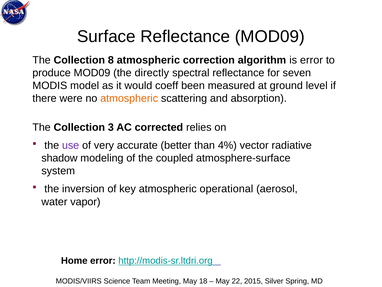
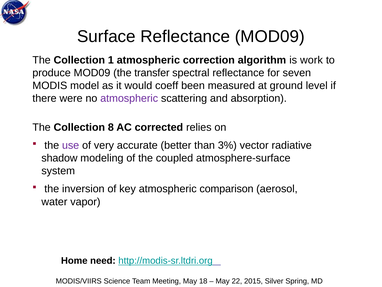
8: 8 -> 1
is error: error -> work
directly: directly -> transfer
atmospheric at (129, 98) colour: orange -> purple
3: 3 -> 8
4%: 4% -> 3%
operational: operational -> comparison
Home error: error -> need
